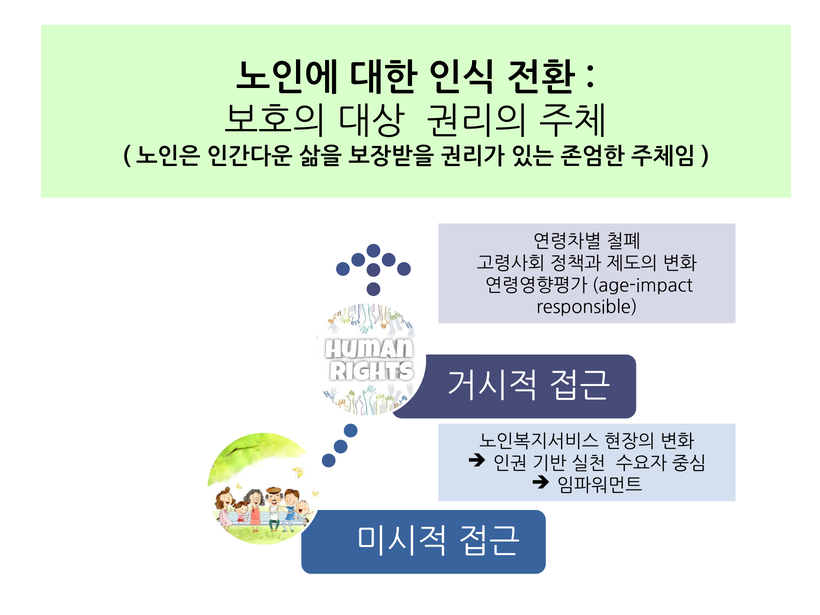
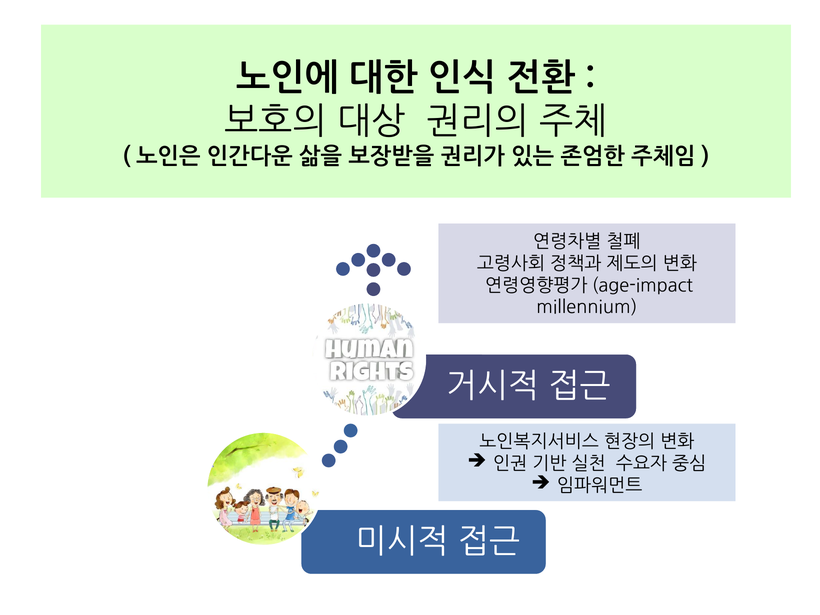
responsible: responsible -> millennium
